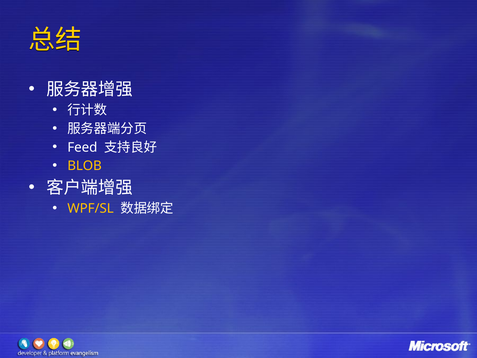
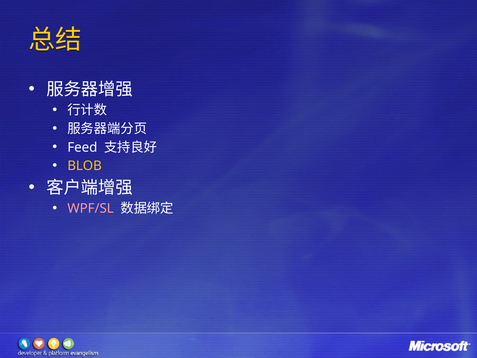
WPF/SL colour: yellow -> pink
